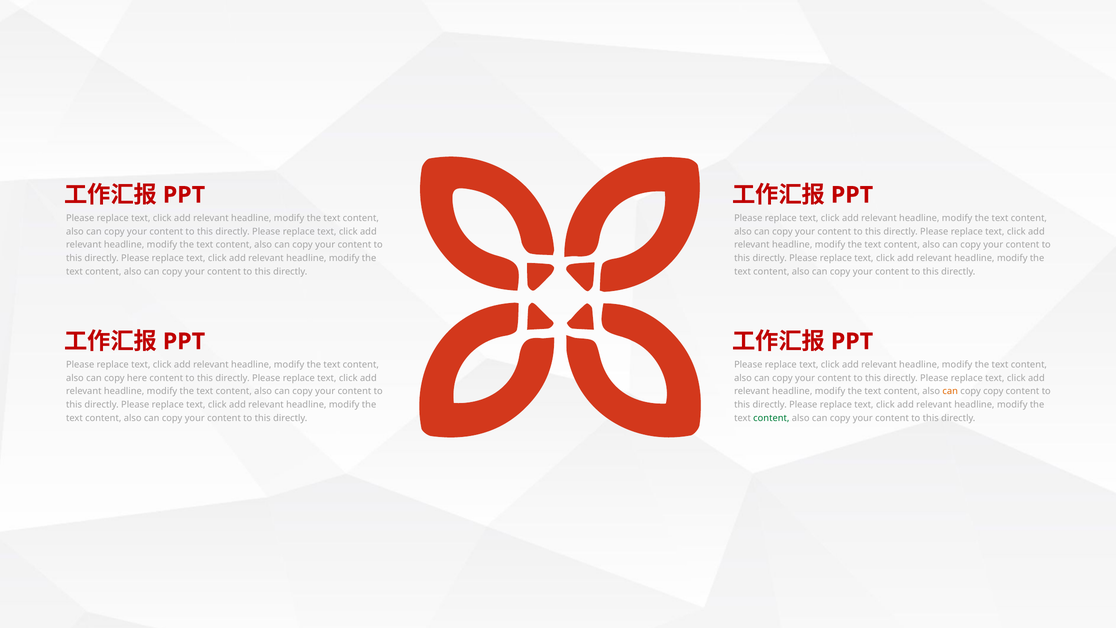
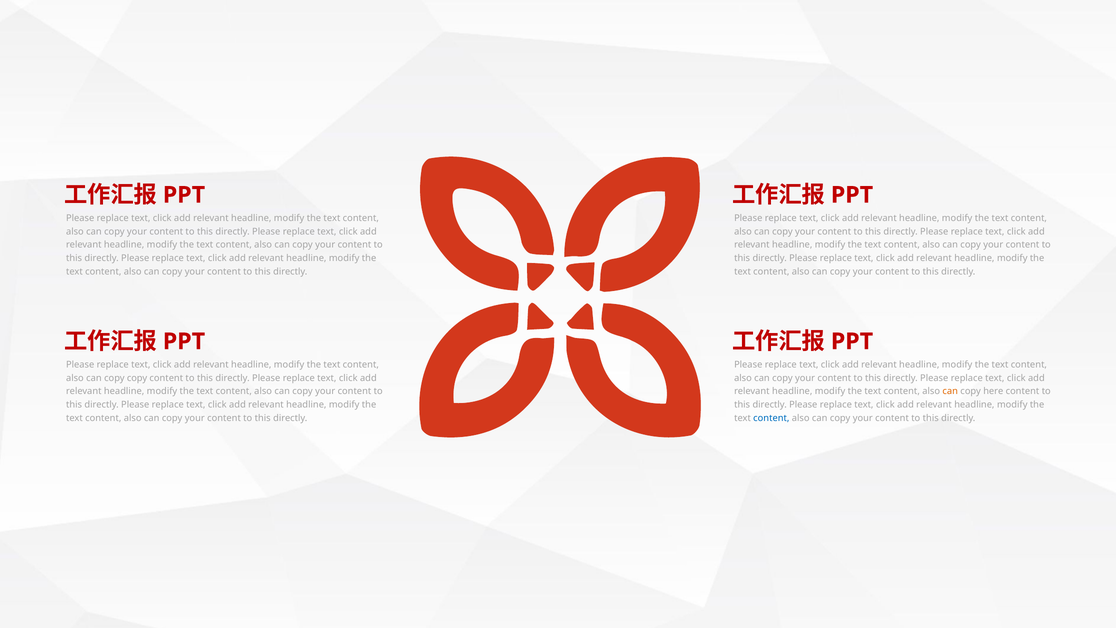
copy here: here -> copy
copy copy: copy -> here
content at (771, 418) colour: green -> blue
